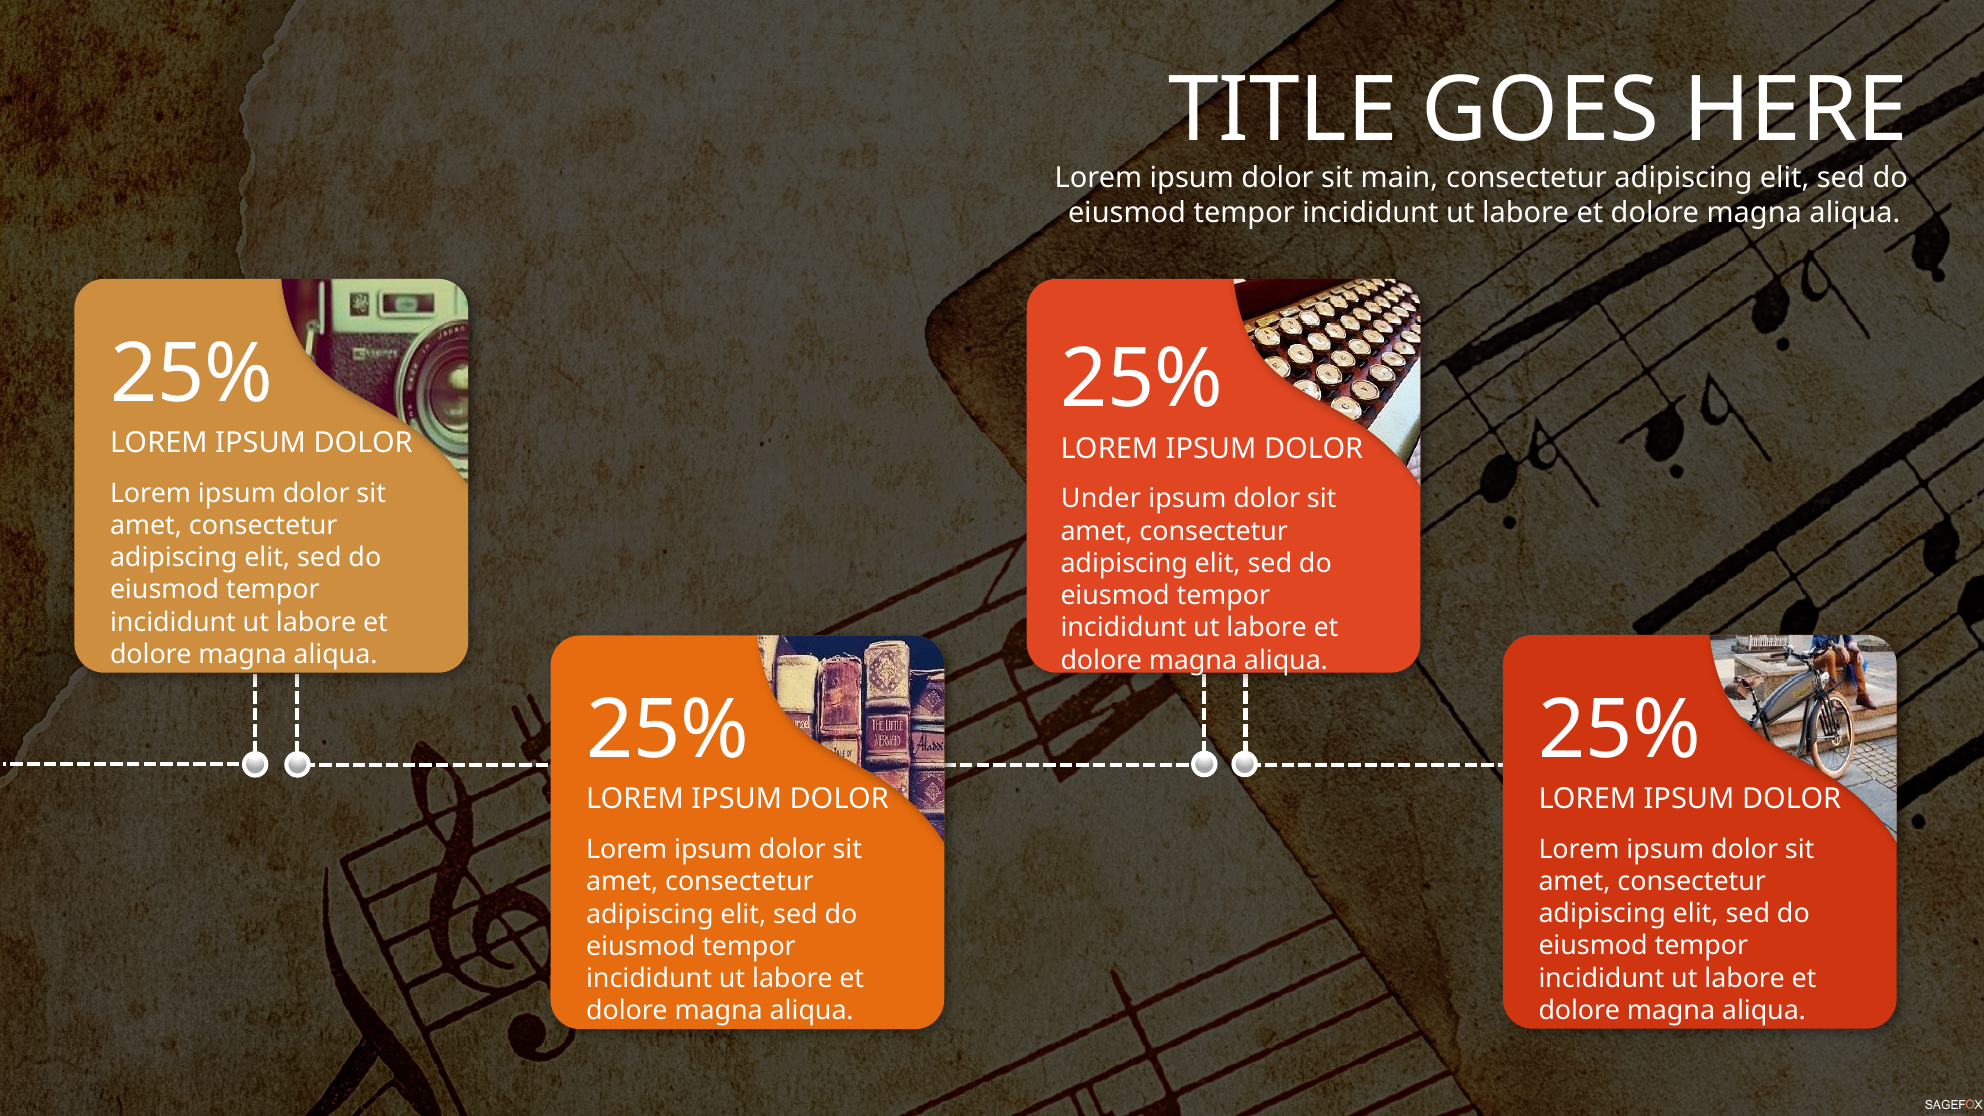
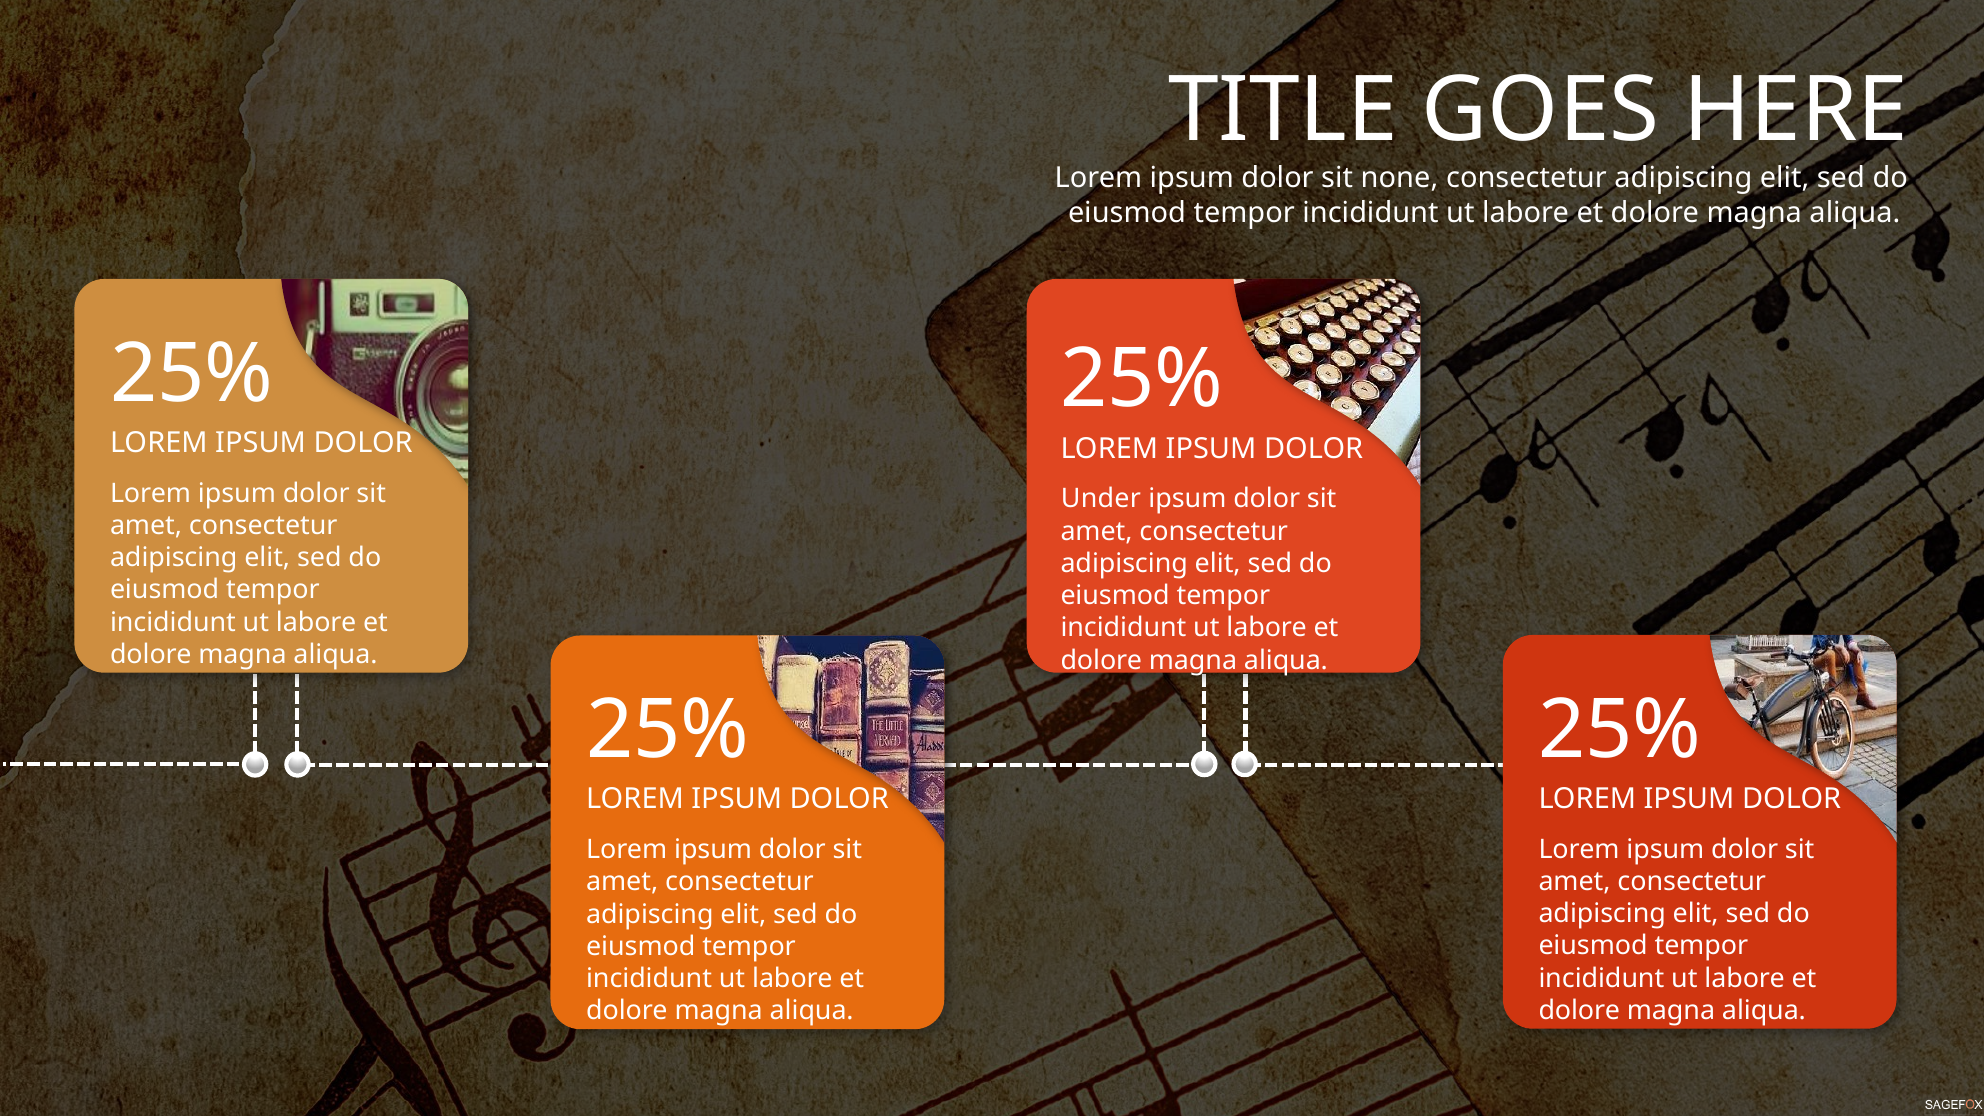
main: main -> none
